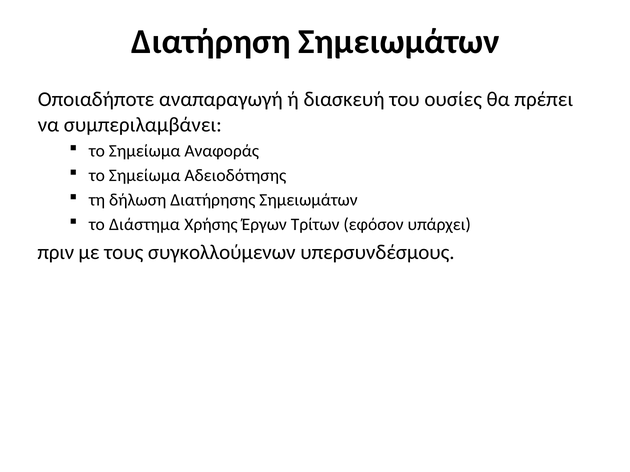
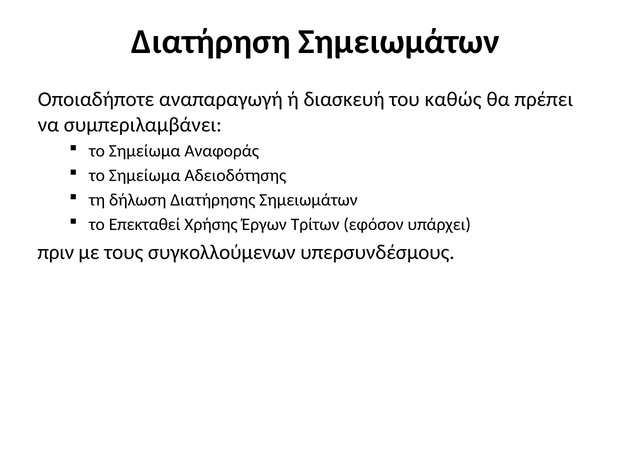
ουσίες: ουσίες -> καθώς
Διάστημα: Διάστημα -> Επεκταθεί
